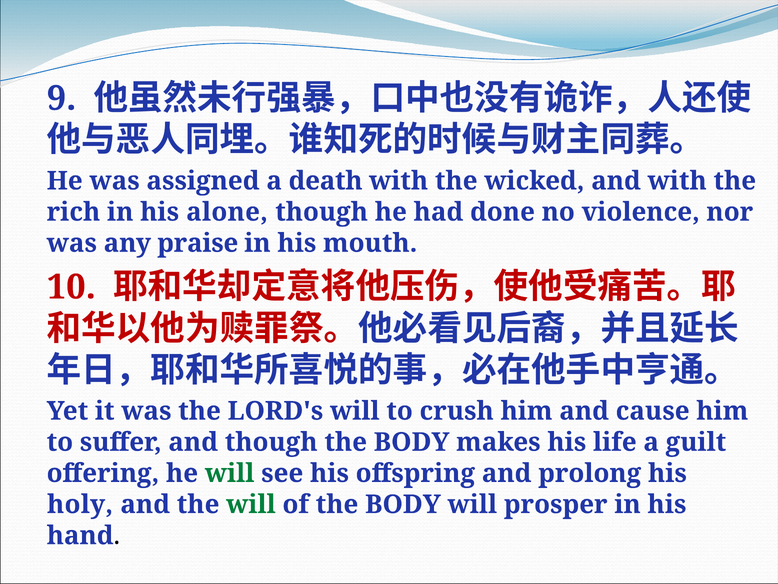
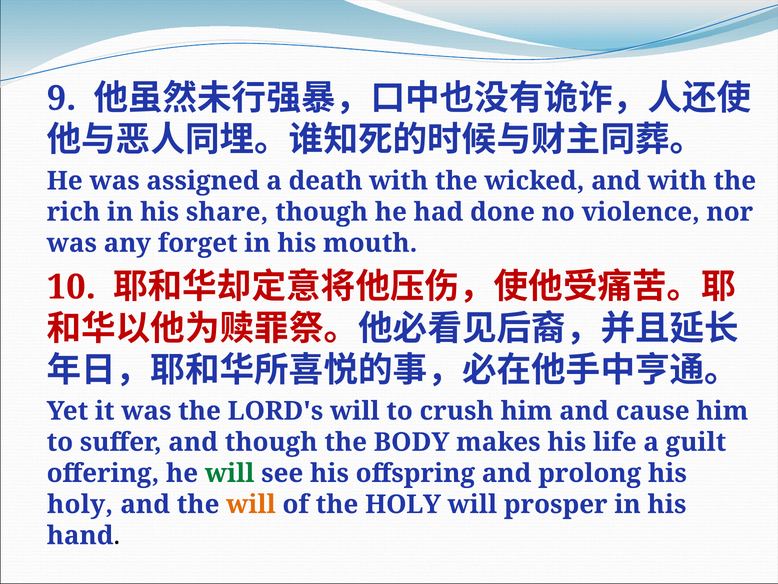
alone: alone -> share
praise: praise -> forget
will at (251, 504) colour: green -> orange
of the BODY: BODY -> HOLY
